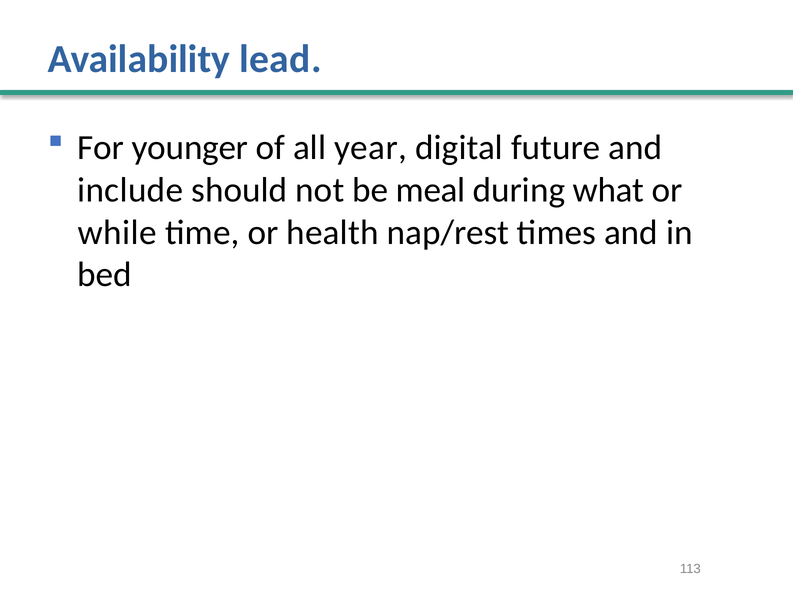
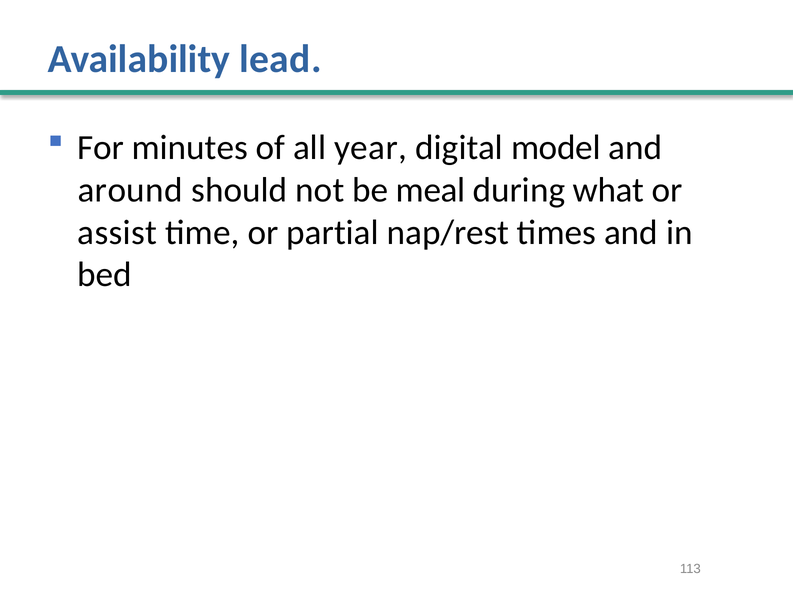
younger: younger -> minutes
future: future -> model
include: include -> around
while: while -> assist
health: health -> partial
